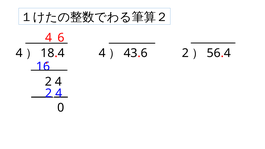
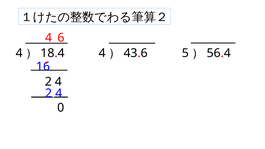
2: 2 -> 5
